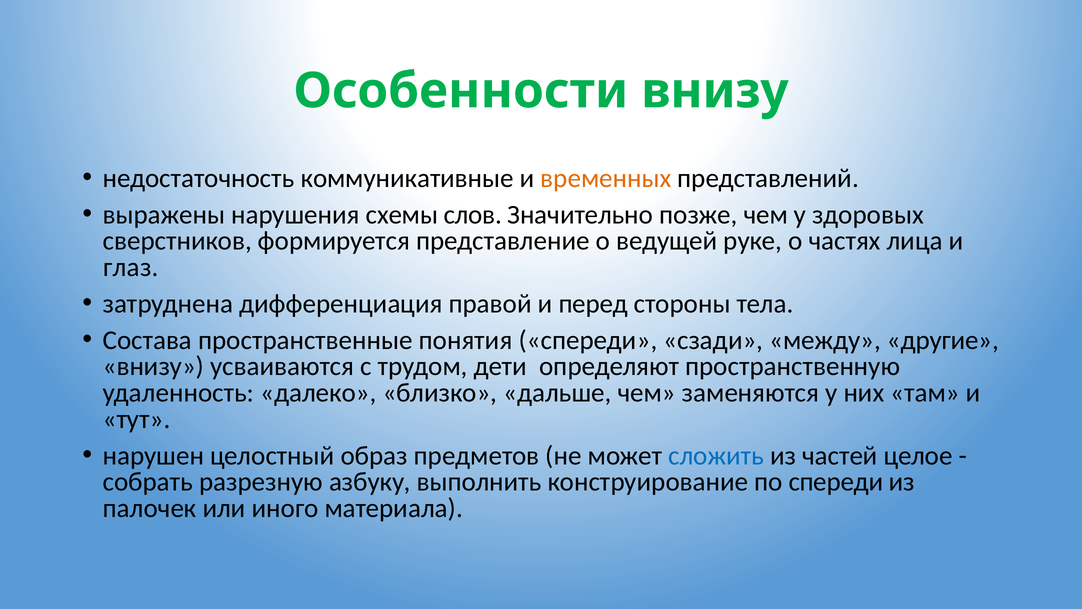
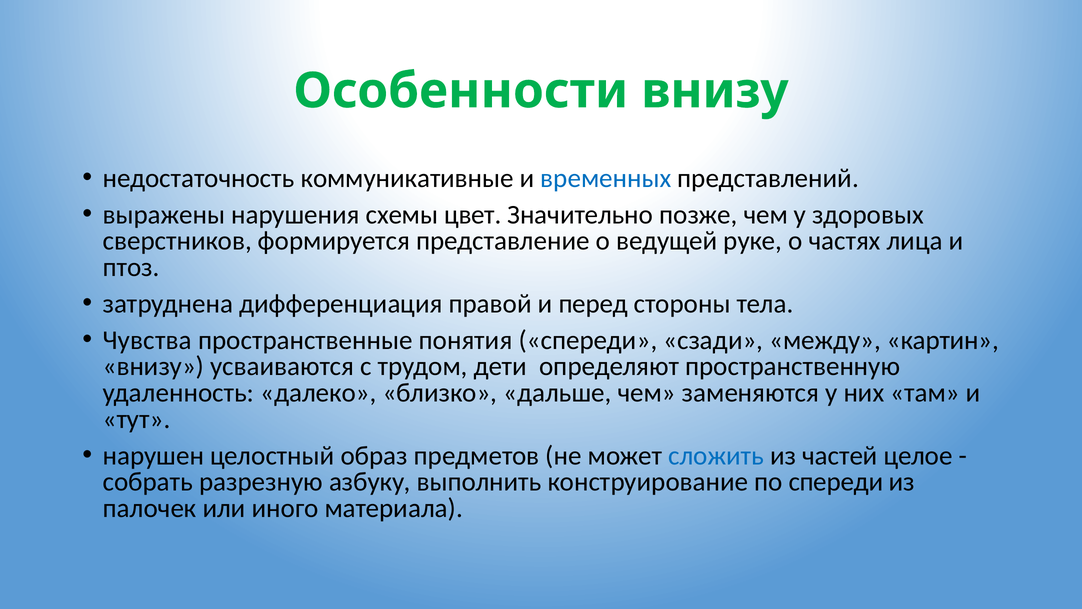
временных colour: orange -> blue
слов: слов -> цвет
глаз: глаз -> птоз
Состава: Состава -> Чувства
другие: другие -> картин
